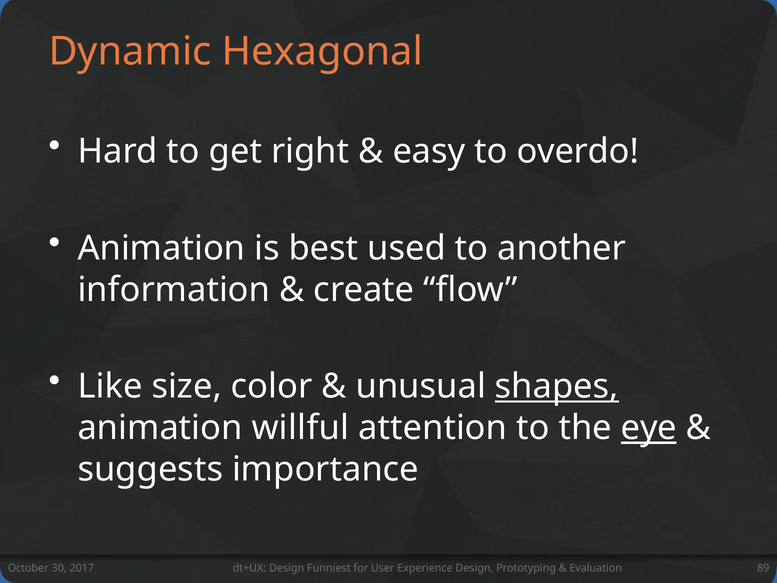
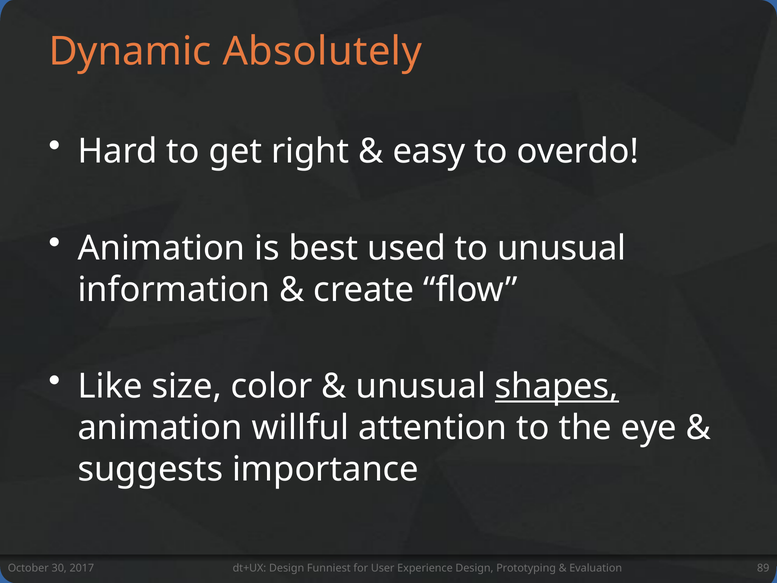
Hexagonal: Hexagonal -> Absolutely
to another: another -> unusual
eye underline: present -> none
